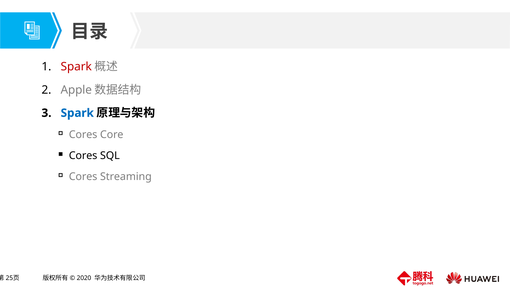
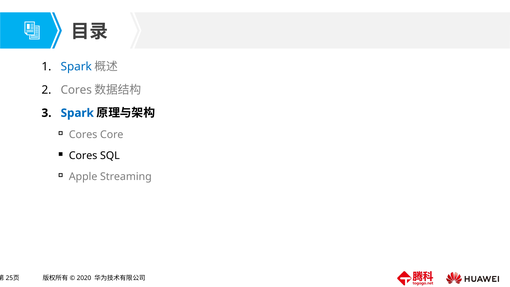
Spark at (76, 67) colour: red -> blue
Apple at (76, 90): Apple -> Cores
Cores at (83, 177): Cores -> Apple
